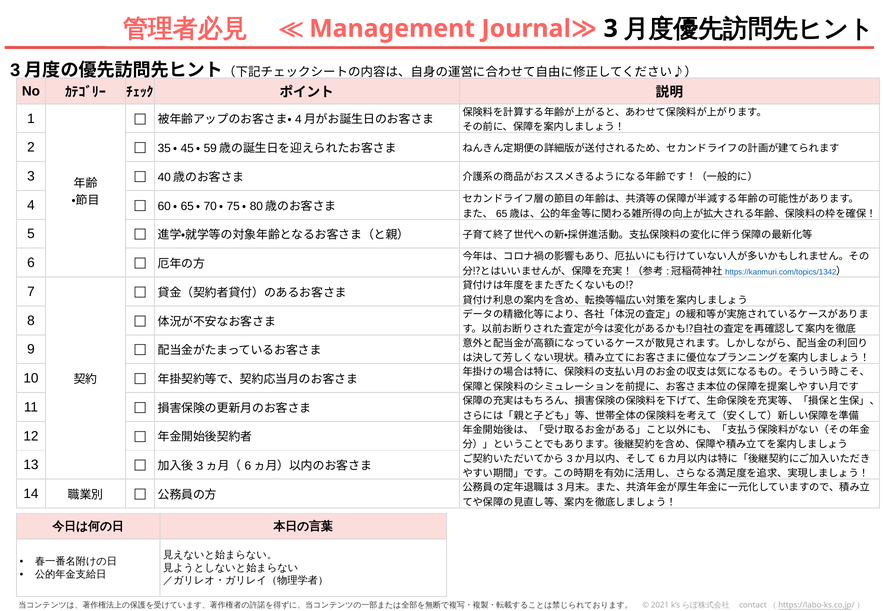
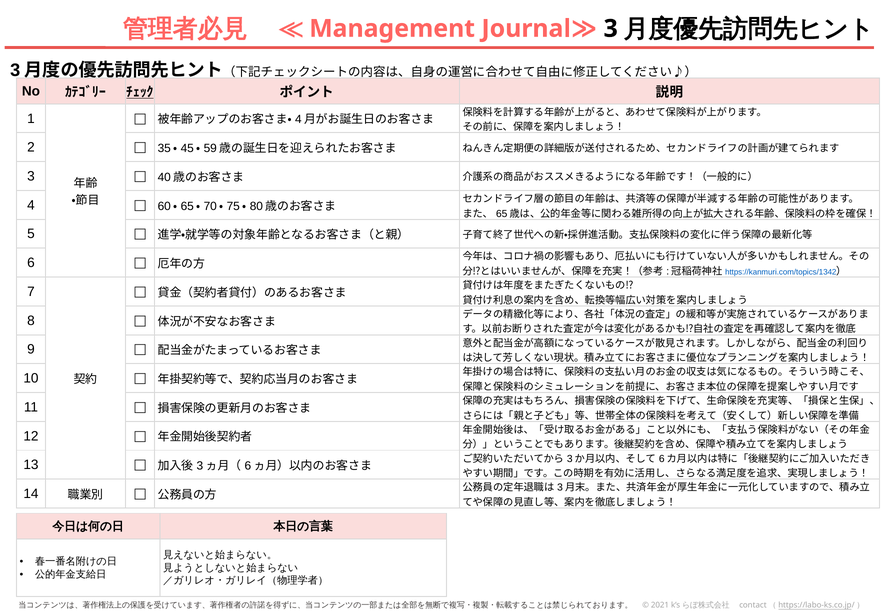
ﾁｪｯｸ underline: none -> present
